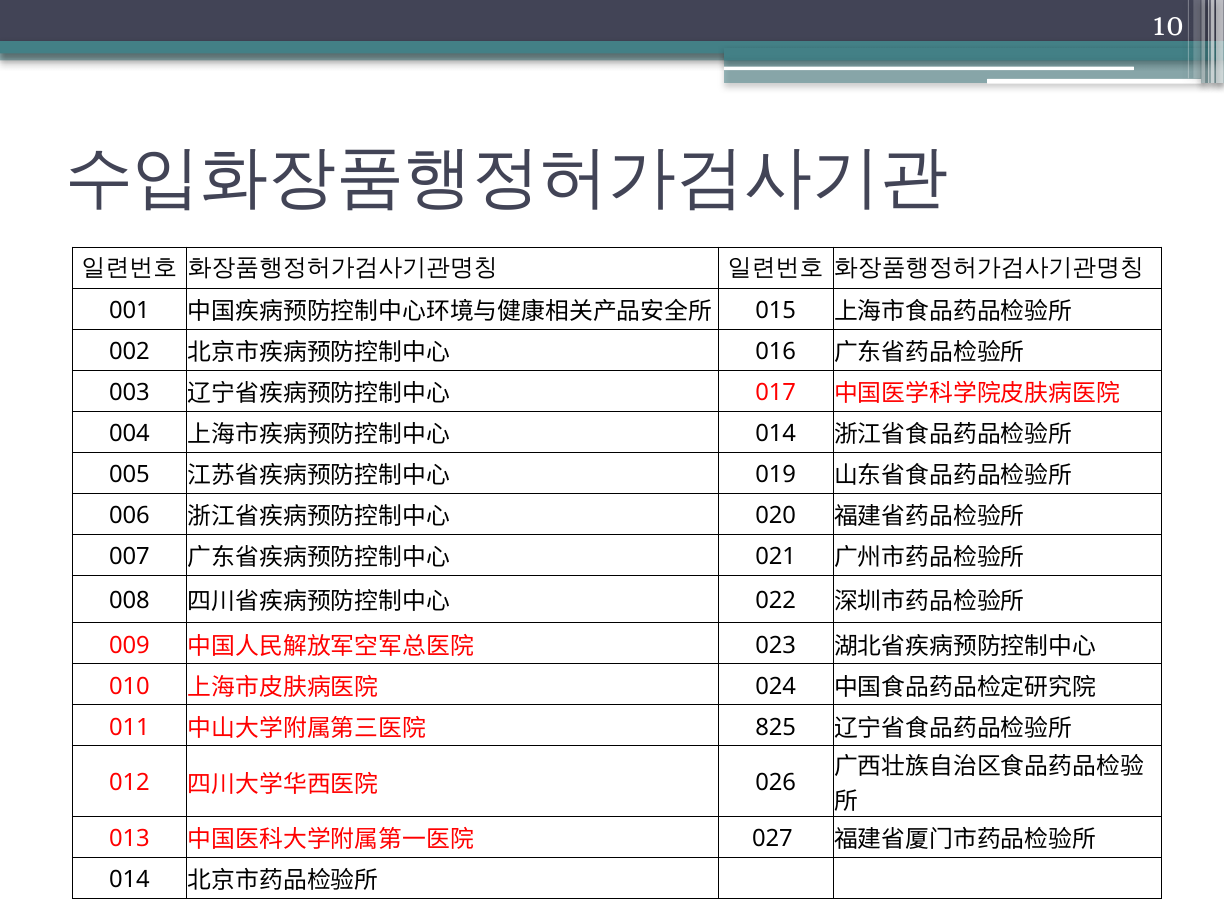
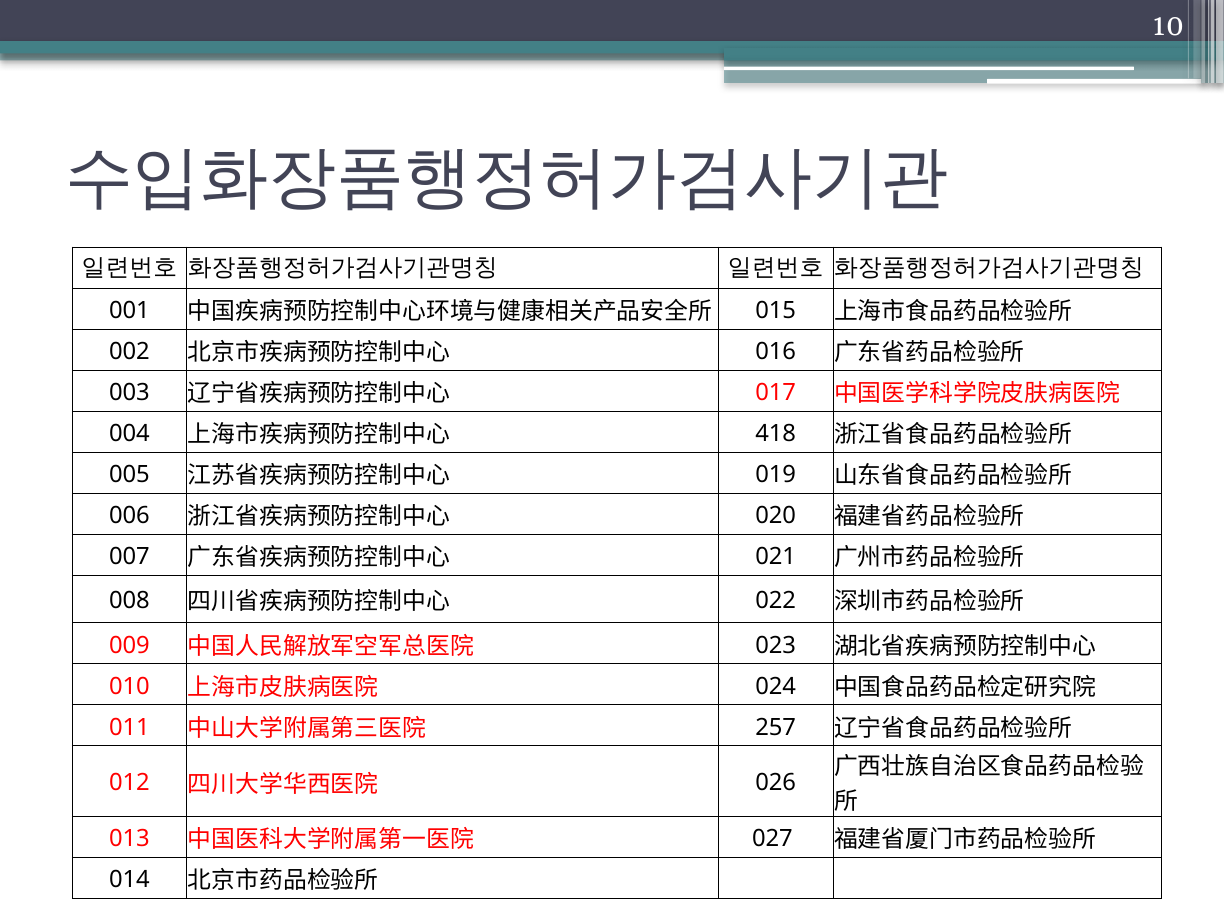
014 at (776, 434): 014 -> 418
825: 825 -> 257
